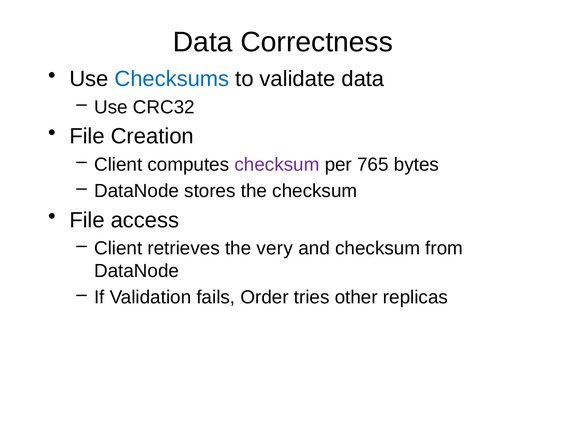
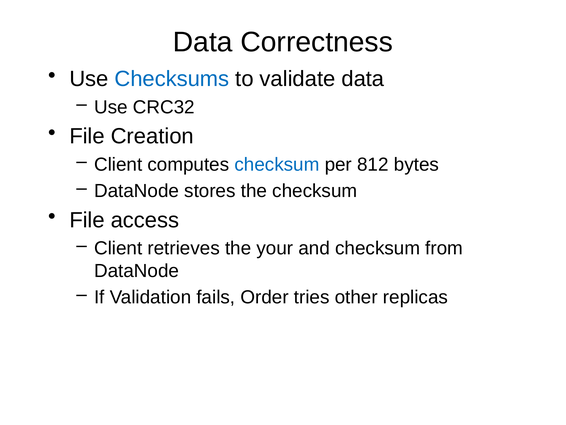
checksum at (277, 164) colour: purple -> blue
765: 765 -> 812
very: very -> your
